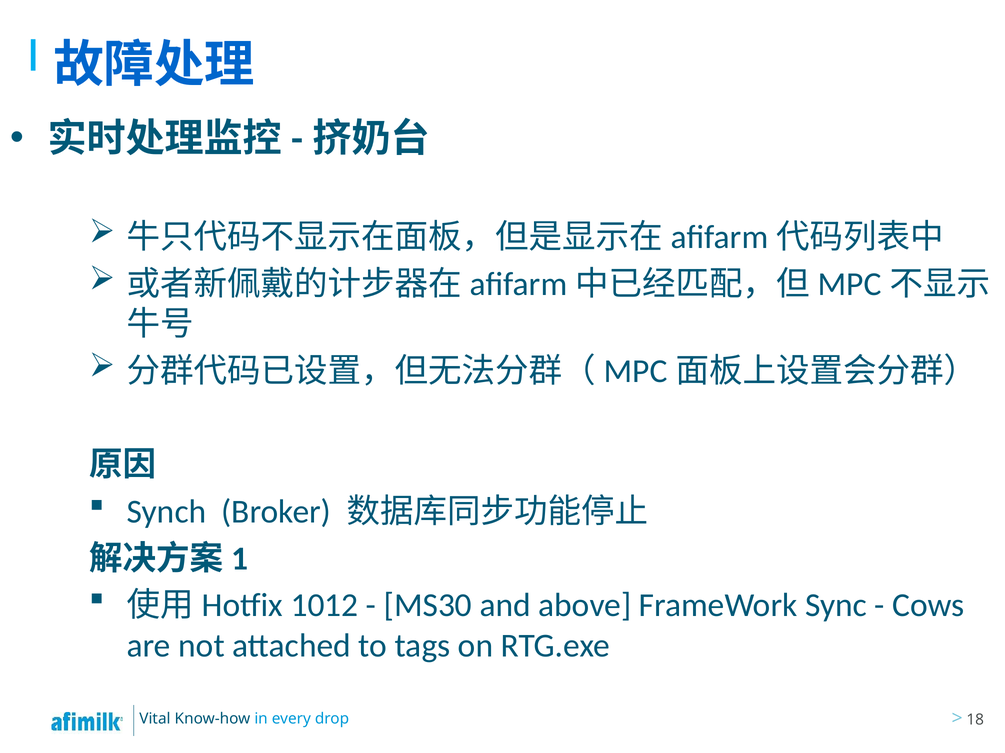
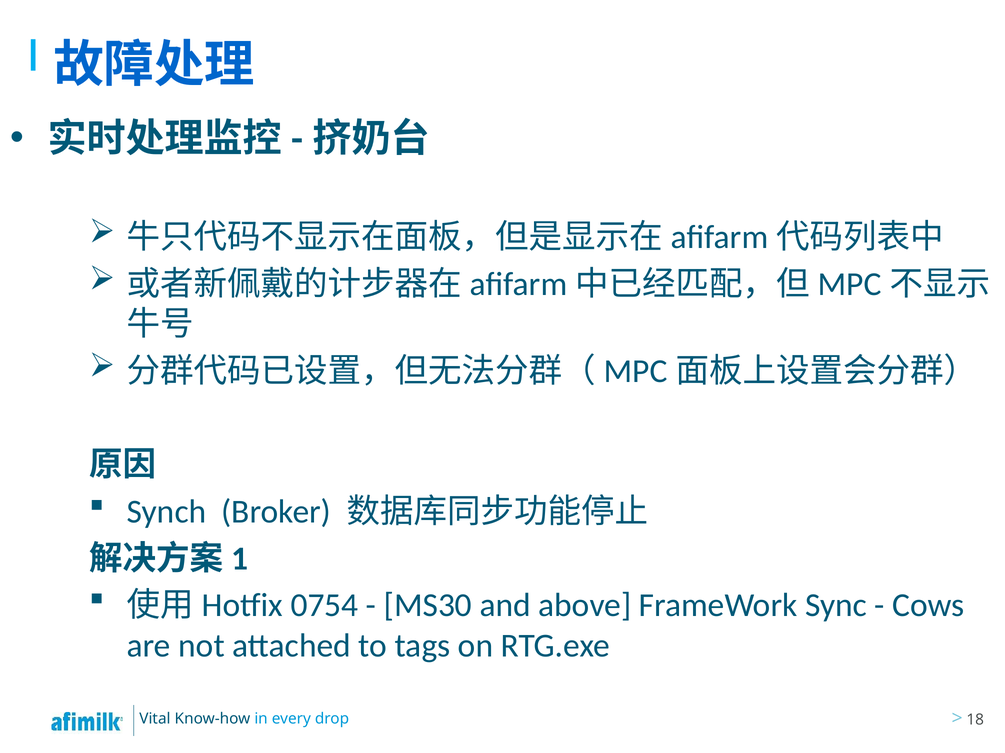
1012: 1012 -> 0754
